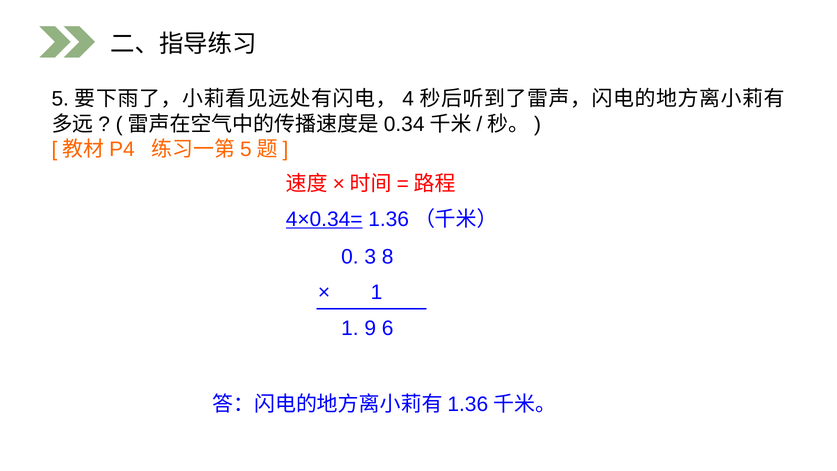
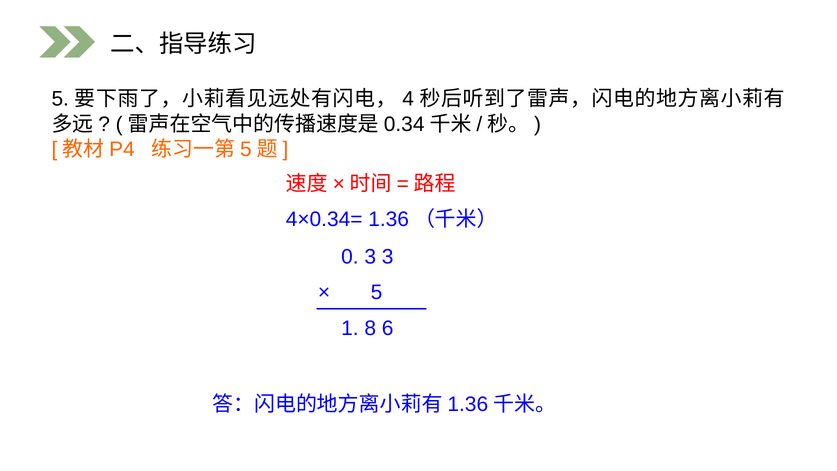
4×0.34= underline: present -> none
3 8: 8 -> 3
1 at (377, 292): 1 -> 5
9: 9 -> 8
